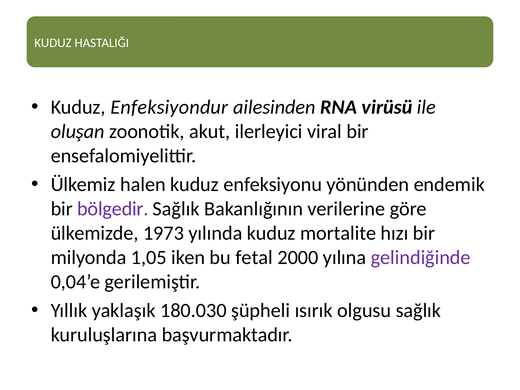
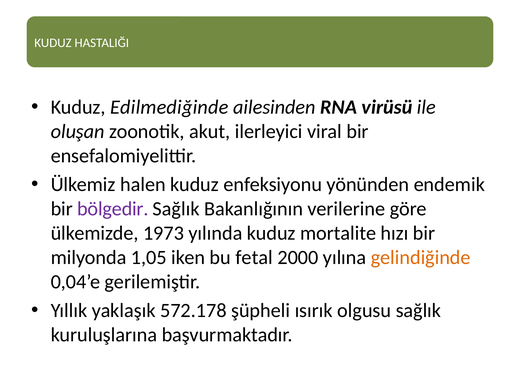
Enfeksiyondur: Enfeksiyondur -> Edilmediğinde
gelindiğinde colour: purple -> orange
180.030: 180.030 -> 572.178
